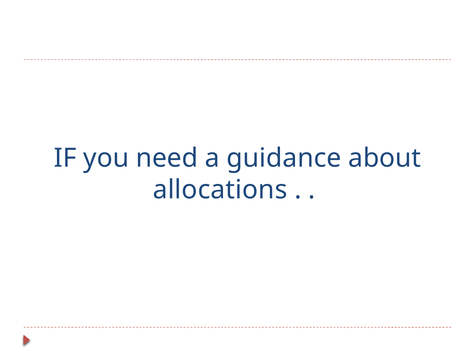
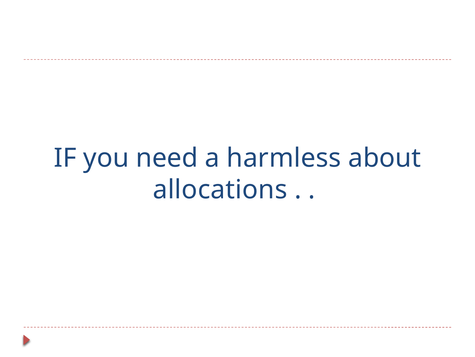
guidance: guidance -> harmless
